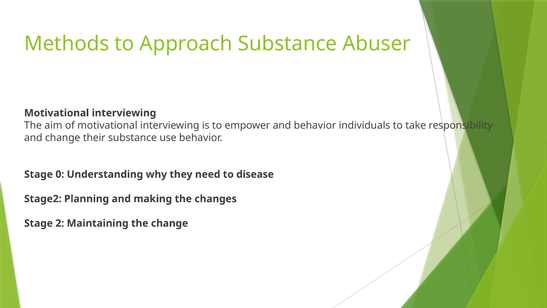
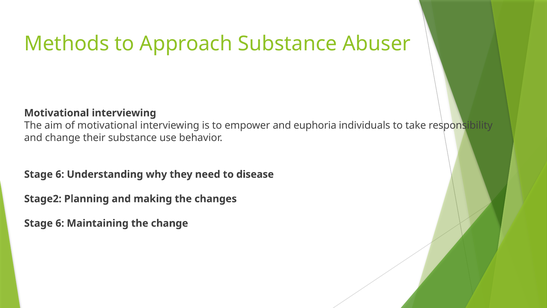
and behavior: behavior -> euphoria
0 at (60, 174): 0 -> 6
2 at (60, 223): 2 -> 6
